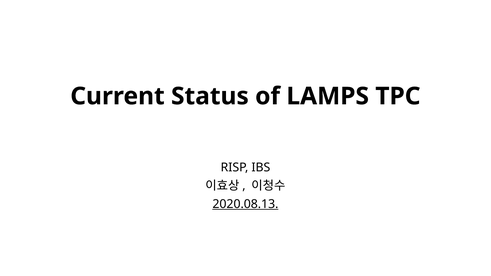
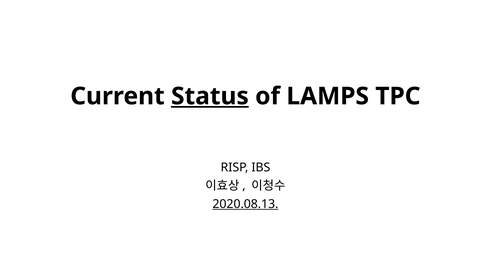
Status underline: none -> present
